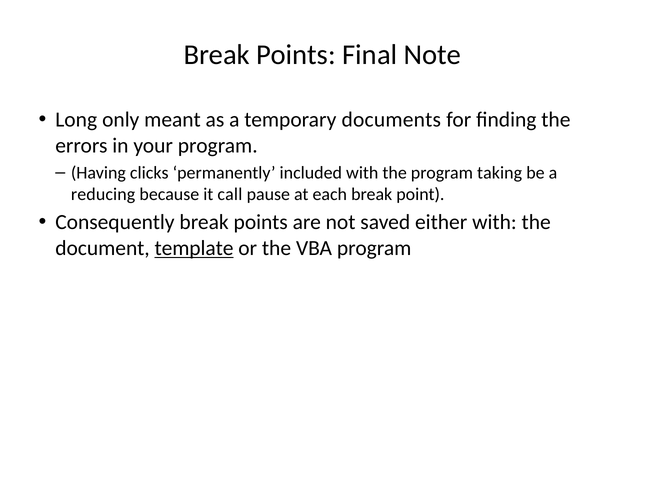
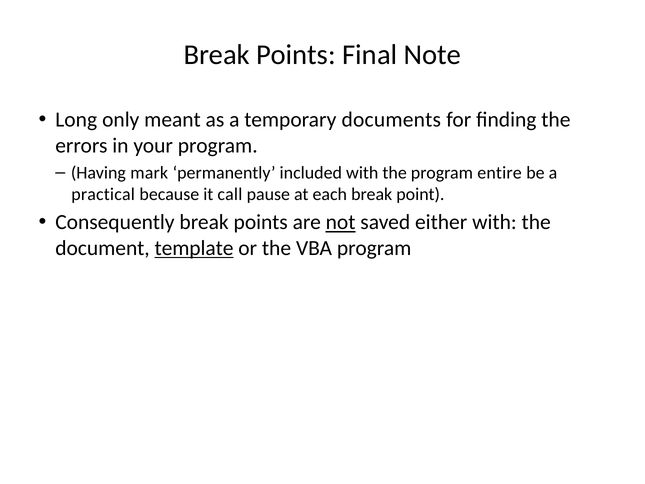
clicks: clicks -> mark
taking: taking -> entire
reducing: reducing -> practical
not underline: none -> present
